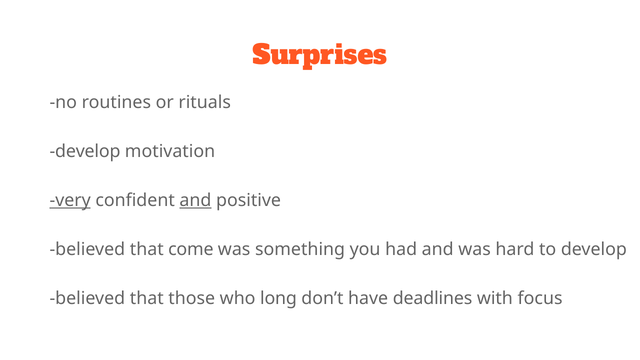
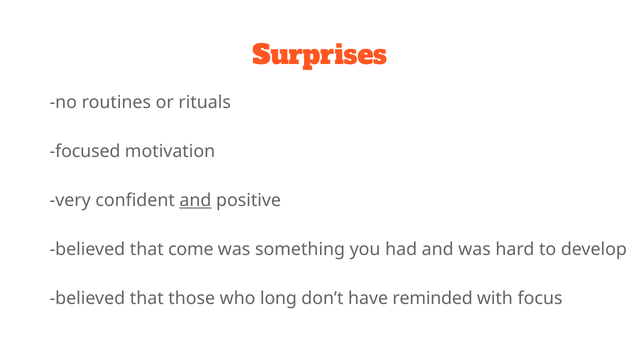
develop at (85, 151): develop -> focused
very underline: present -> none
deadlines: deadlines -> reminded
